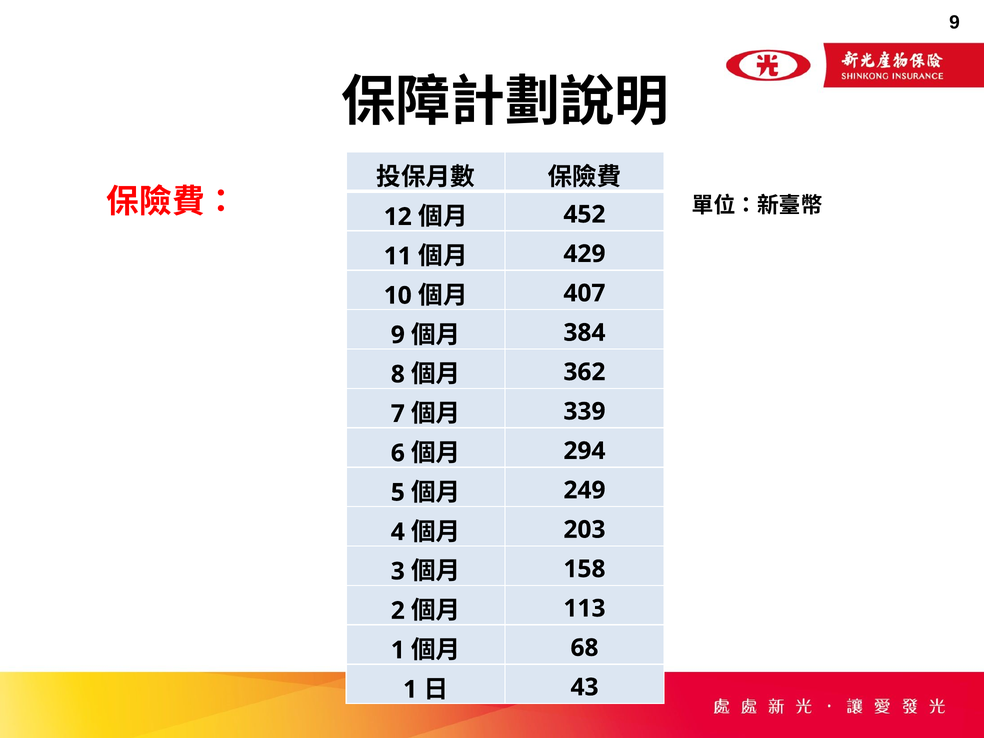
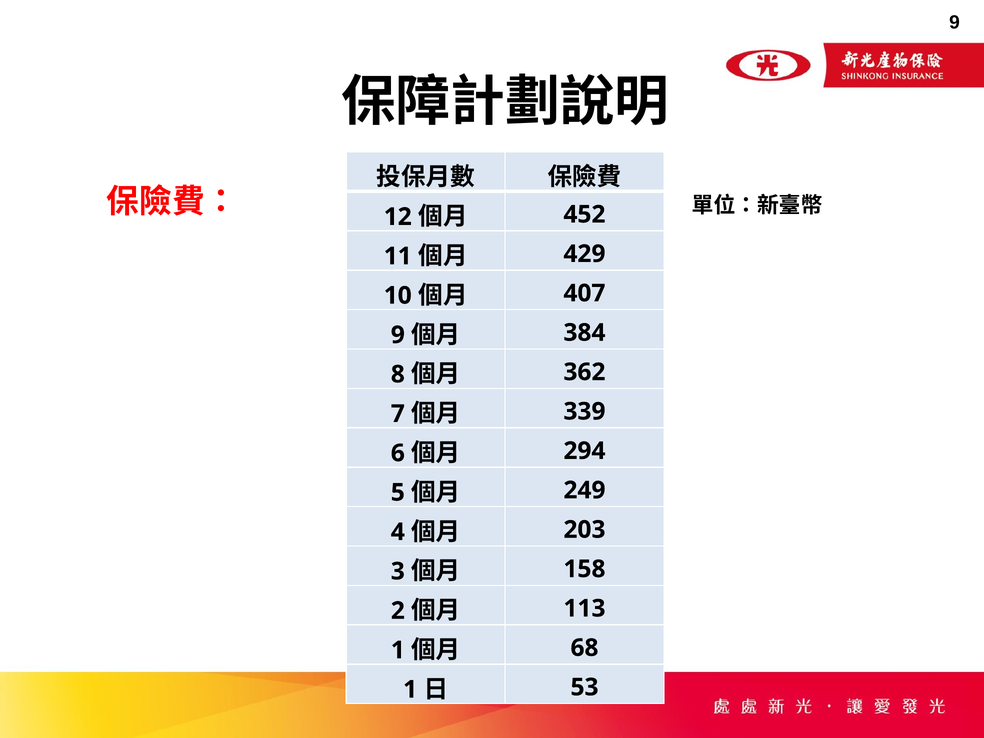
43: 43 -> 53
